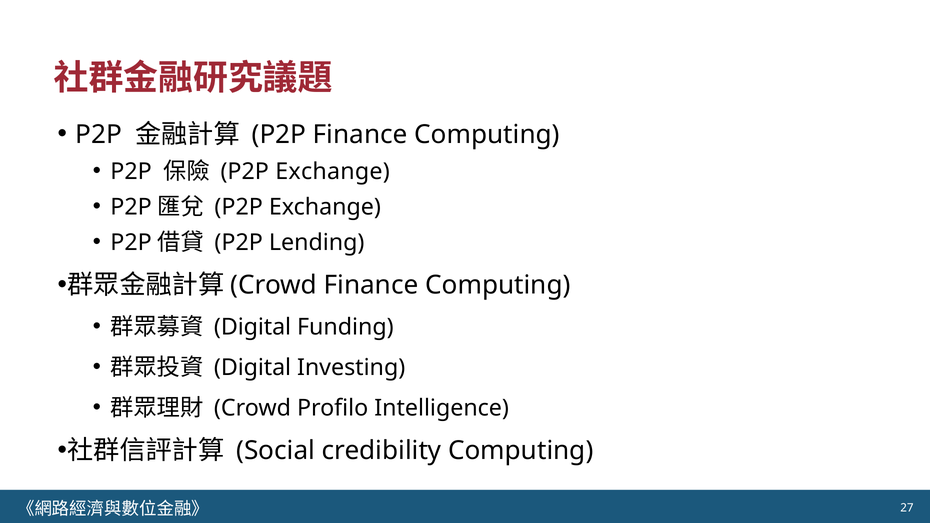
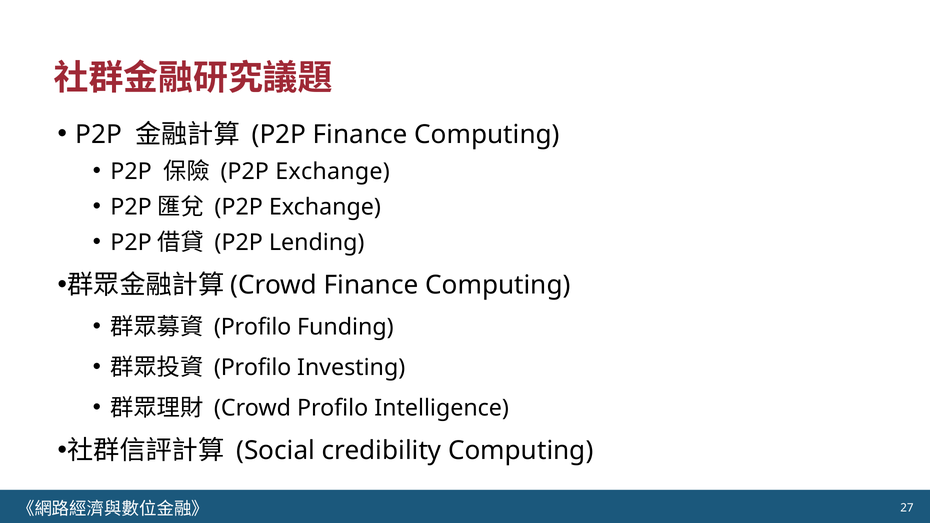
Digital at (253, 327): Digital -> Profilo
Digital at (253, 368): Digital -> Profilo
